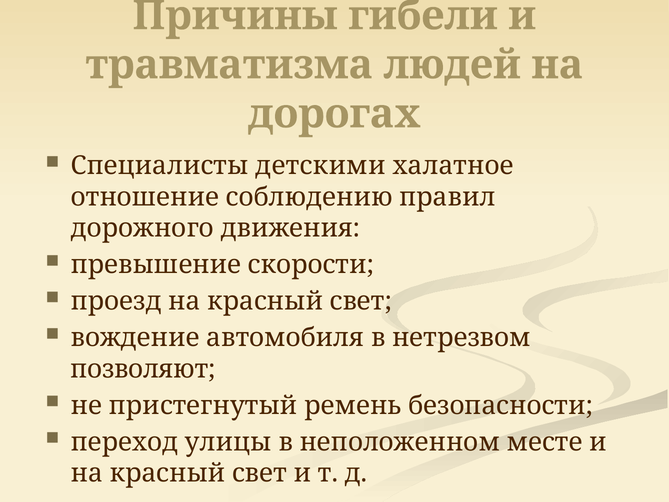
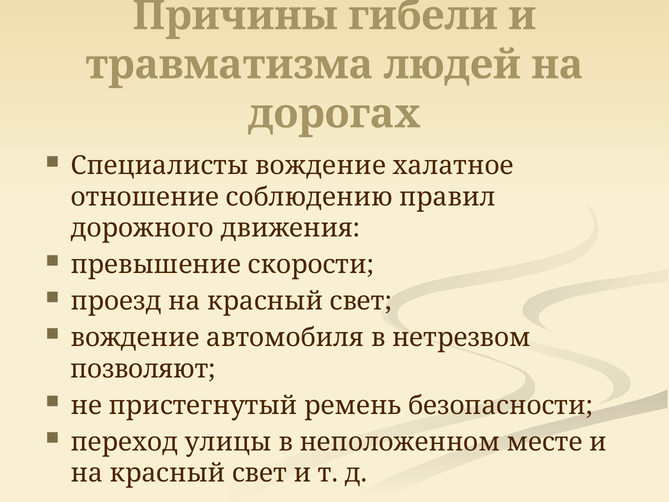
Специалисты детскими: детскими -> вождение
